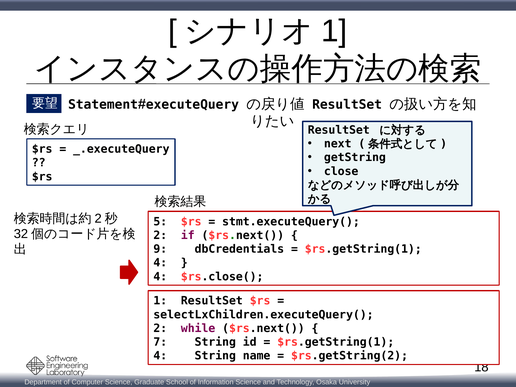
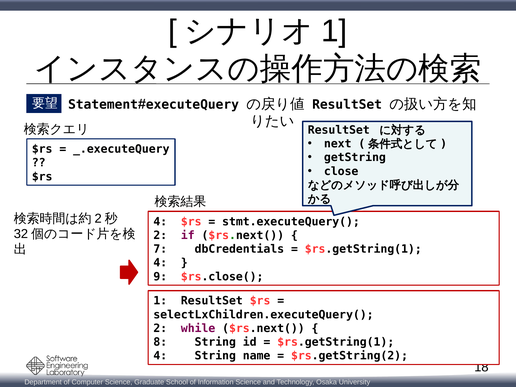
5 at (160, 222): 5 -> 4
9: 9 -> 7
4 at (160, 277): 4 -> 9
7: 7 -> 8
